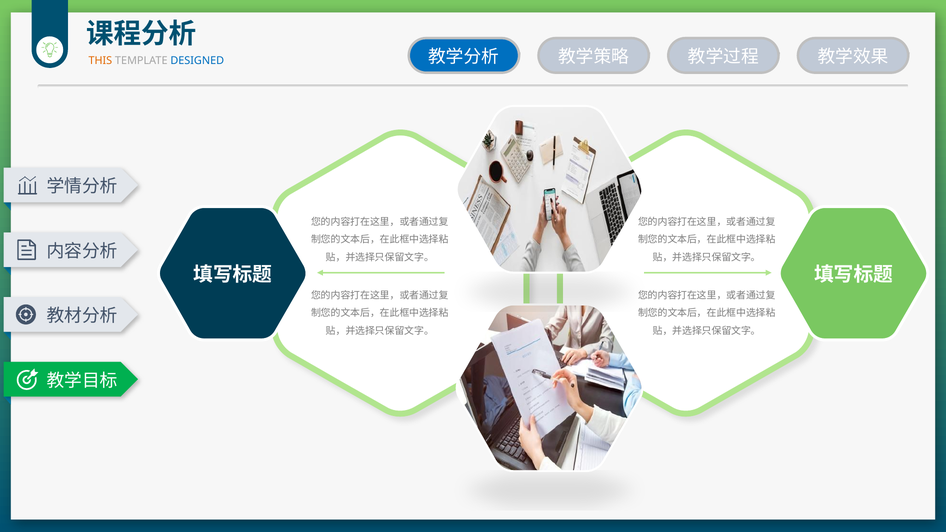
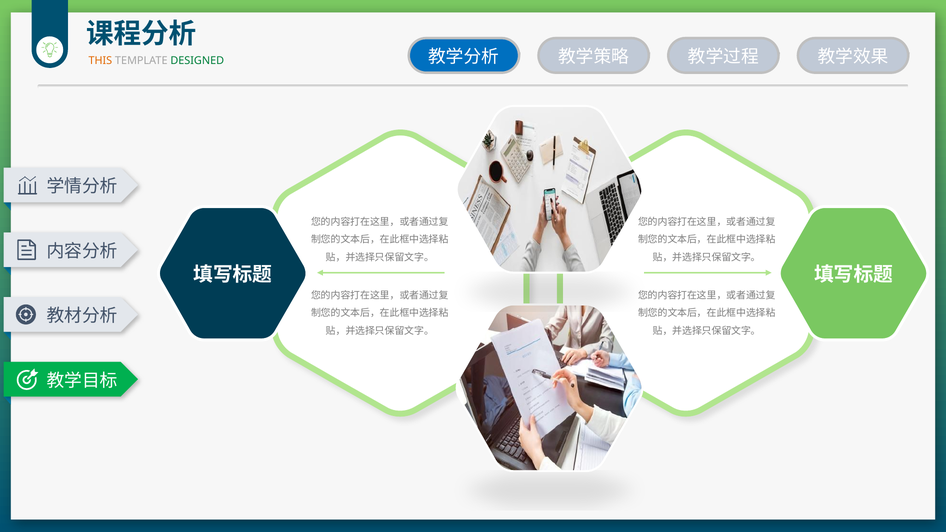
DESIGNED colour: blue -> green
